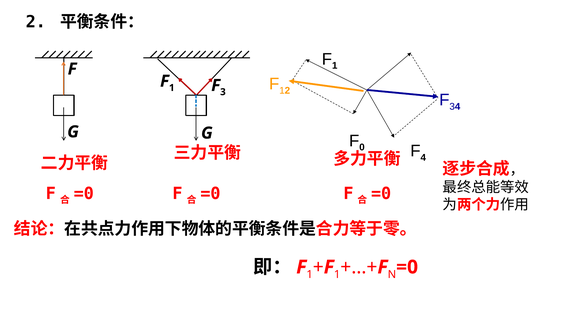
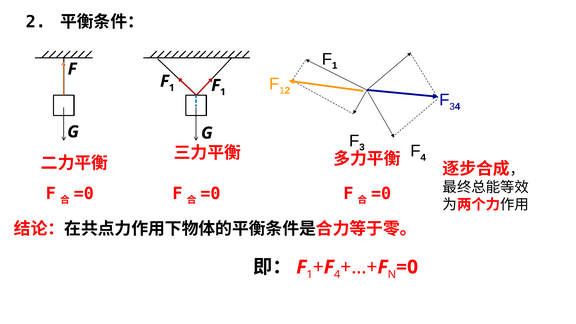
3 at (223, 92): 3 -> 1
0: 0 -> 3
1 at (337, 275): 1 -> 4
